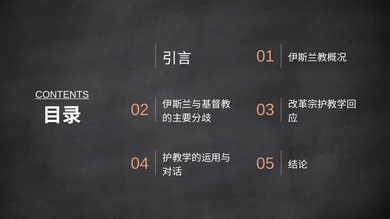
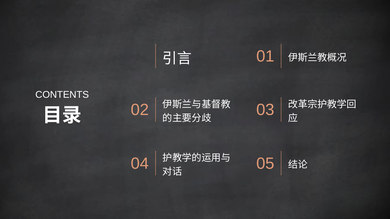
CONTENTS underline: present -> none
